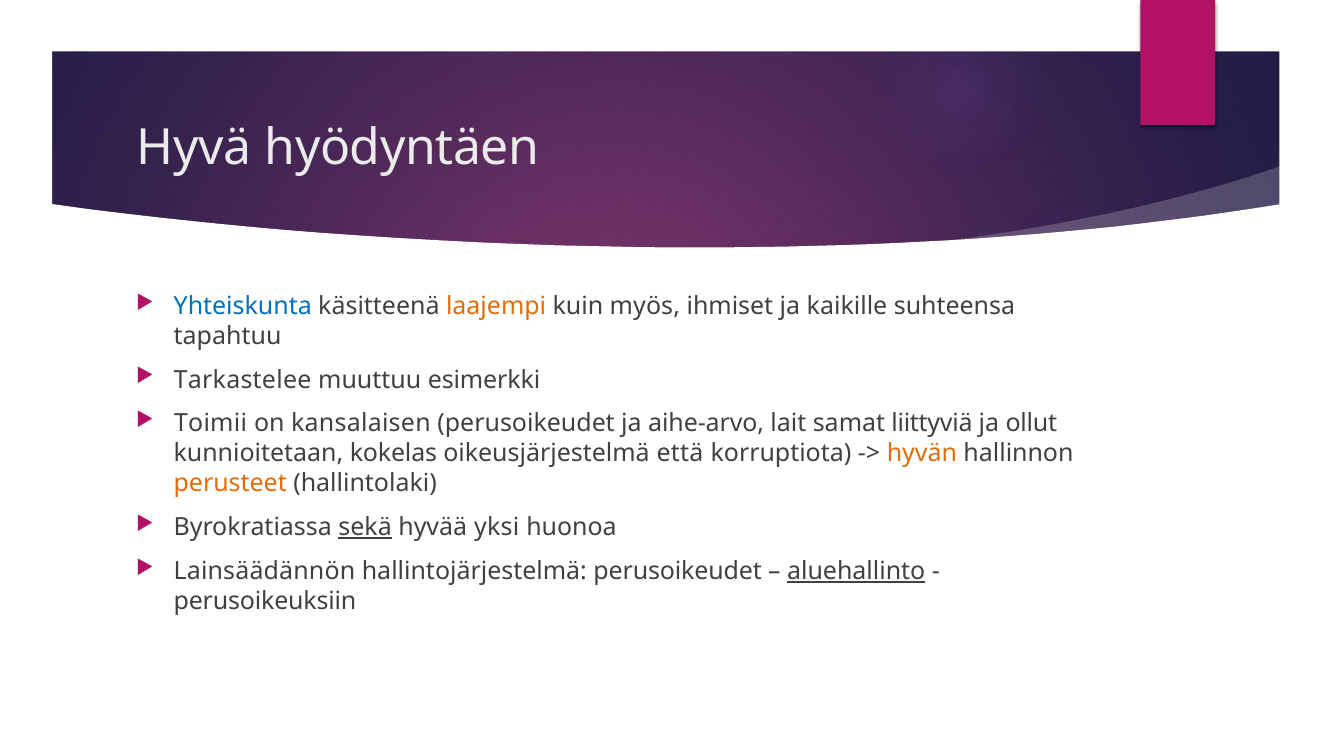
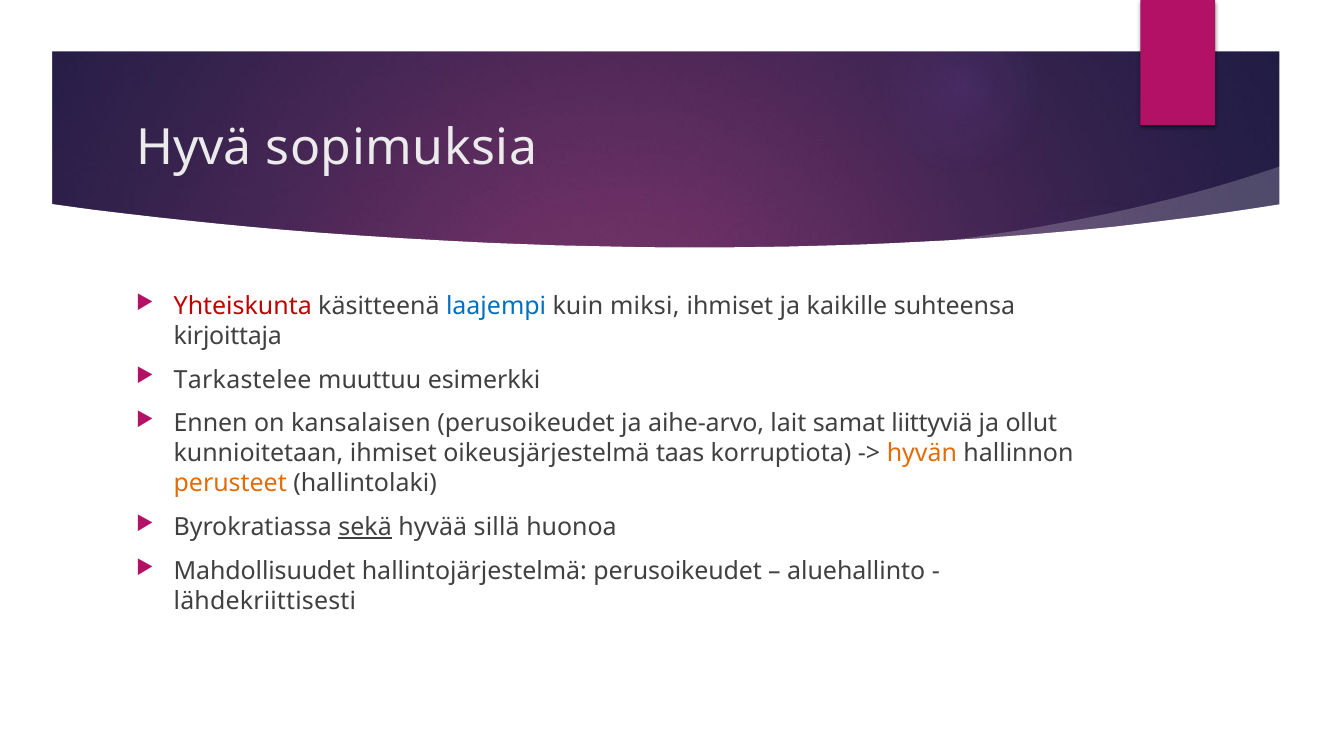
hyödyntäen: hyödyntäen -> sopimuksia
Yhteiskunta colour: blue -> red
laajempi colour: orange -> blue
myös: myös -> miksi
tapahtuu: tapahtuu -> kirjoittaja
Toimii: Toimii -> Ennen
kunnioitetaan kokelas: kokelas -> ihmiset
että: että -> taas
yksi: yksi -> sillä
Lainsäädännön: Lainsäädännön -> Mahdollisuudet
aluehallinto underline: present -> none
perusoikeuksiin: perusoikeuksiin -> lähdekriittisesti
